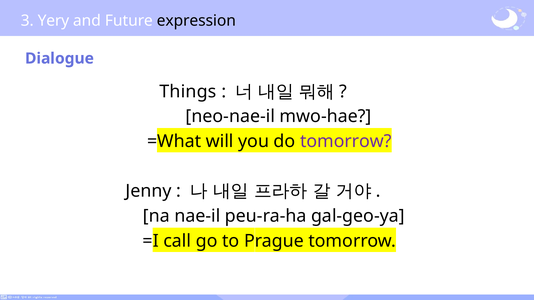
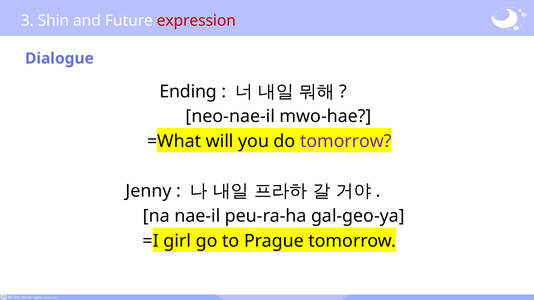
Yery: Yery -> Shin
expression colour: black -> red
Things: Things -> Ending
call: call -> girl
